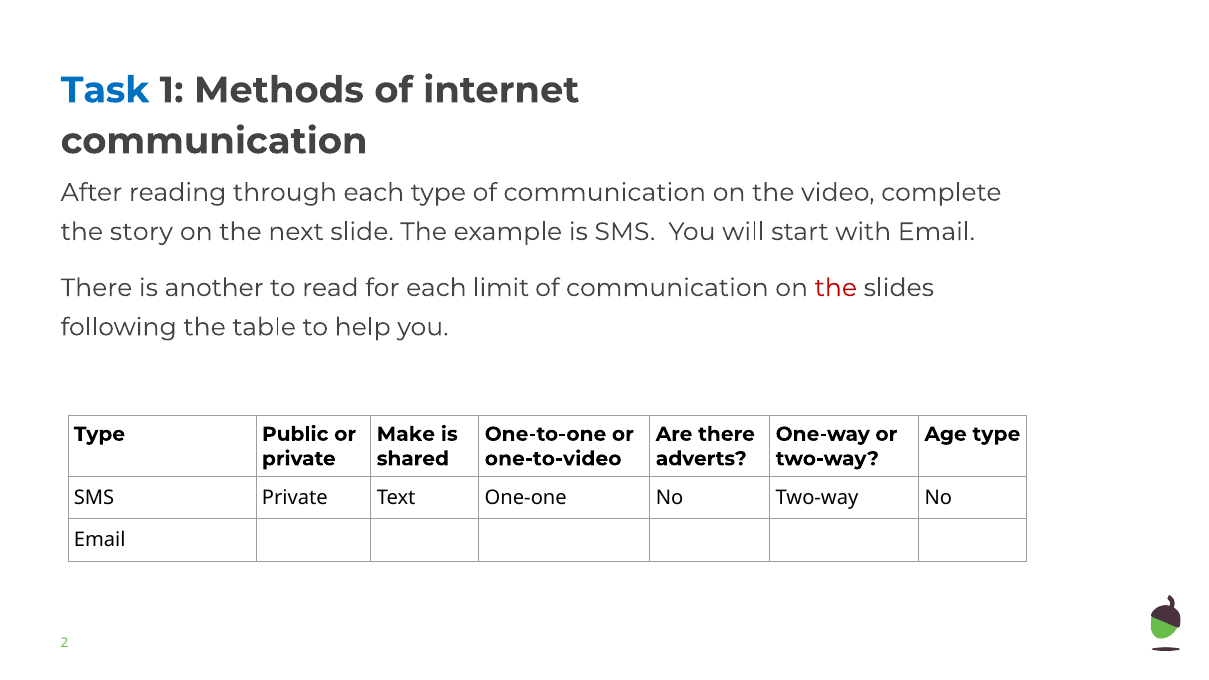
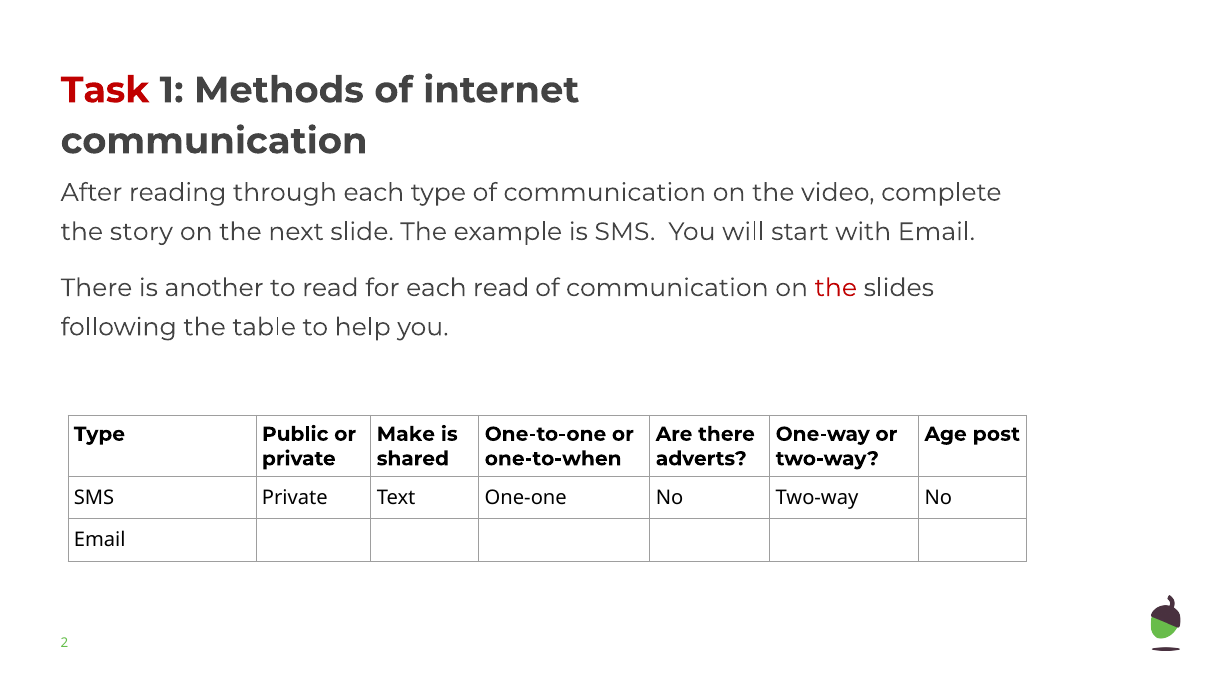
Task colour: blue -> red
each limit: limit -> read
Age type: type -> post
one-to-video: one-to-video -> one-to-when
